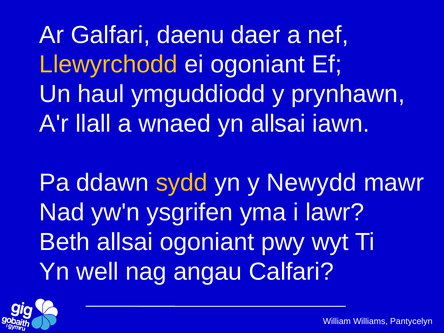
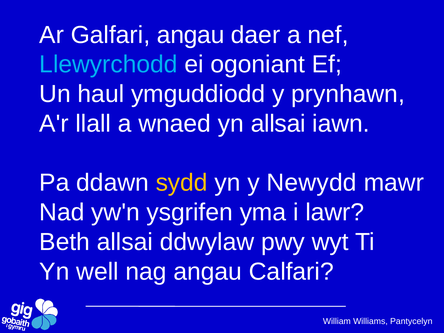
Galfari daenu: daenu -> angau
Llewyrchodd colour: yellow -> light blue
allsai ogoniant: ogoniant -> ddwylaw
